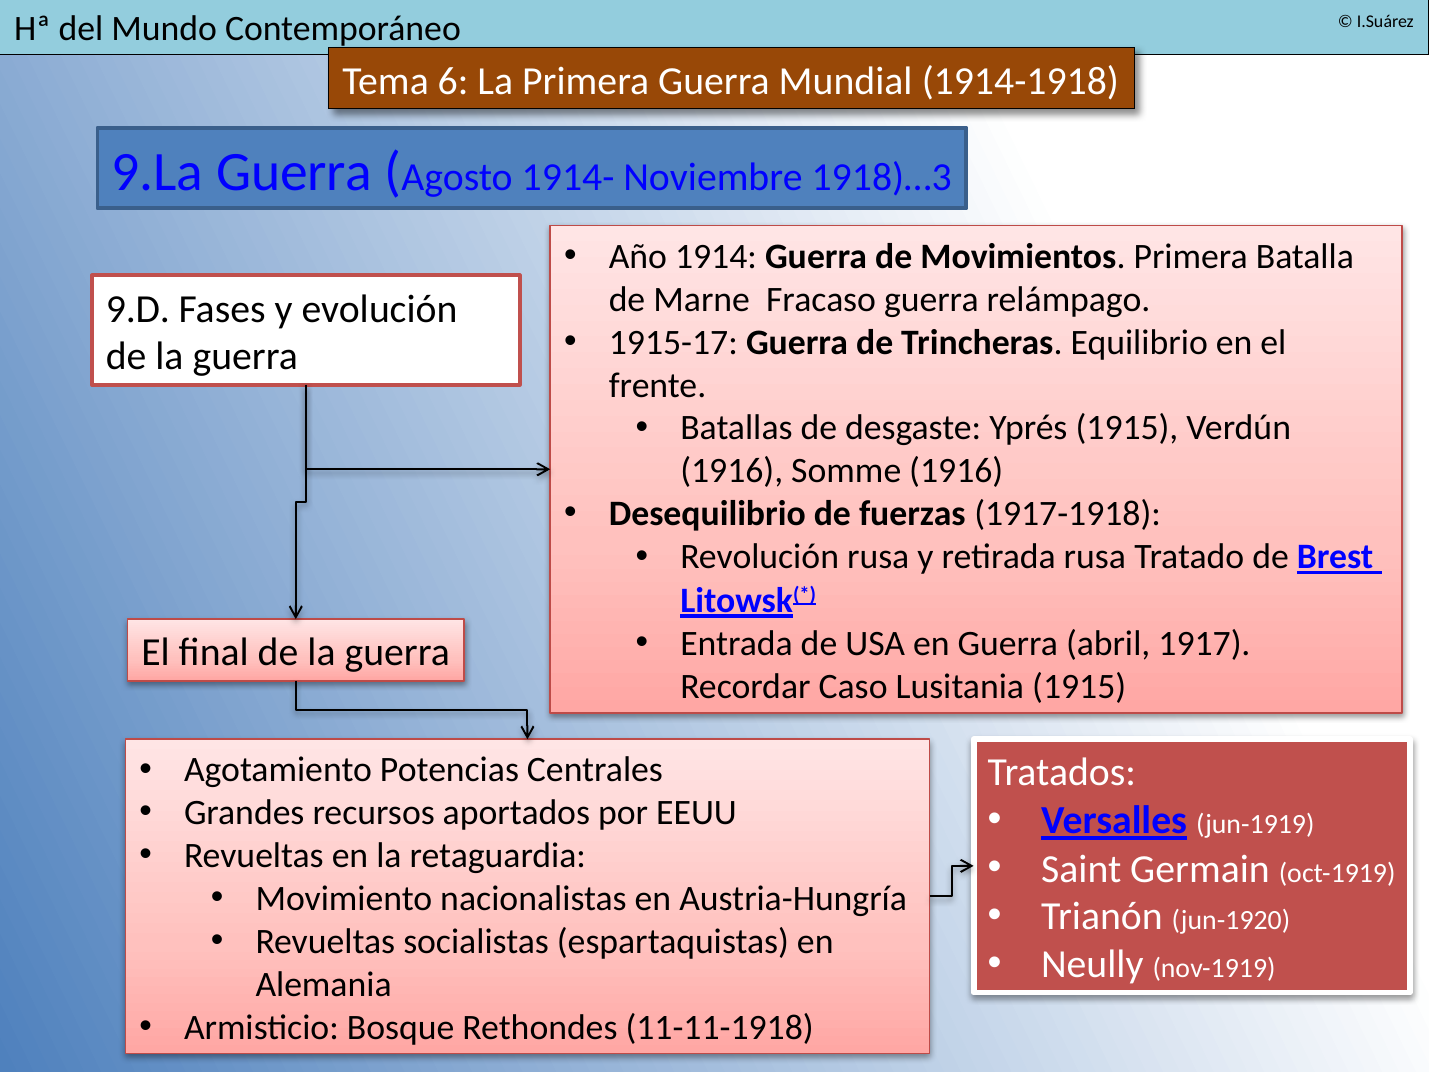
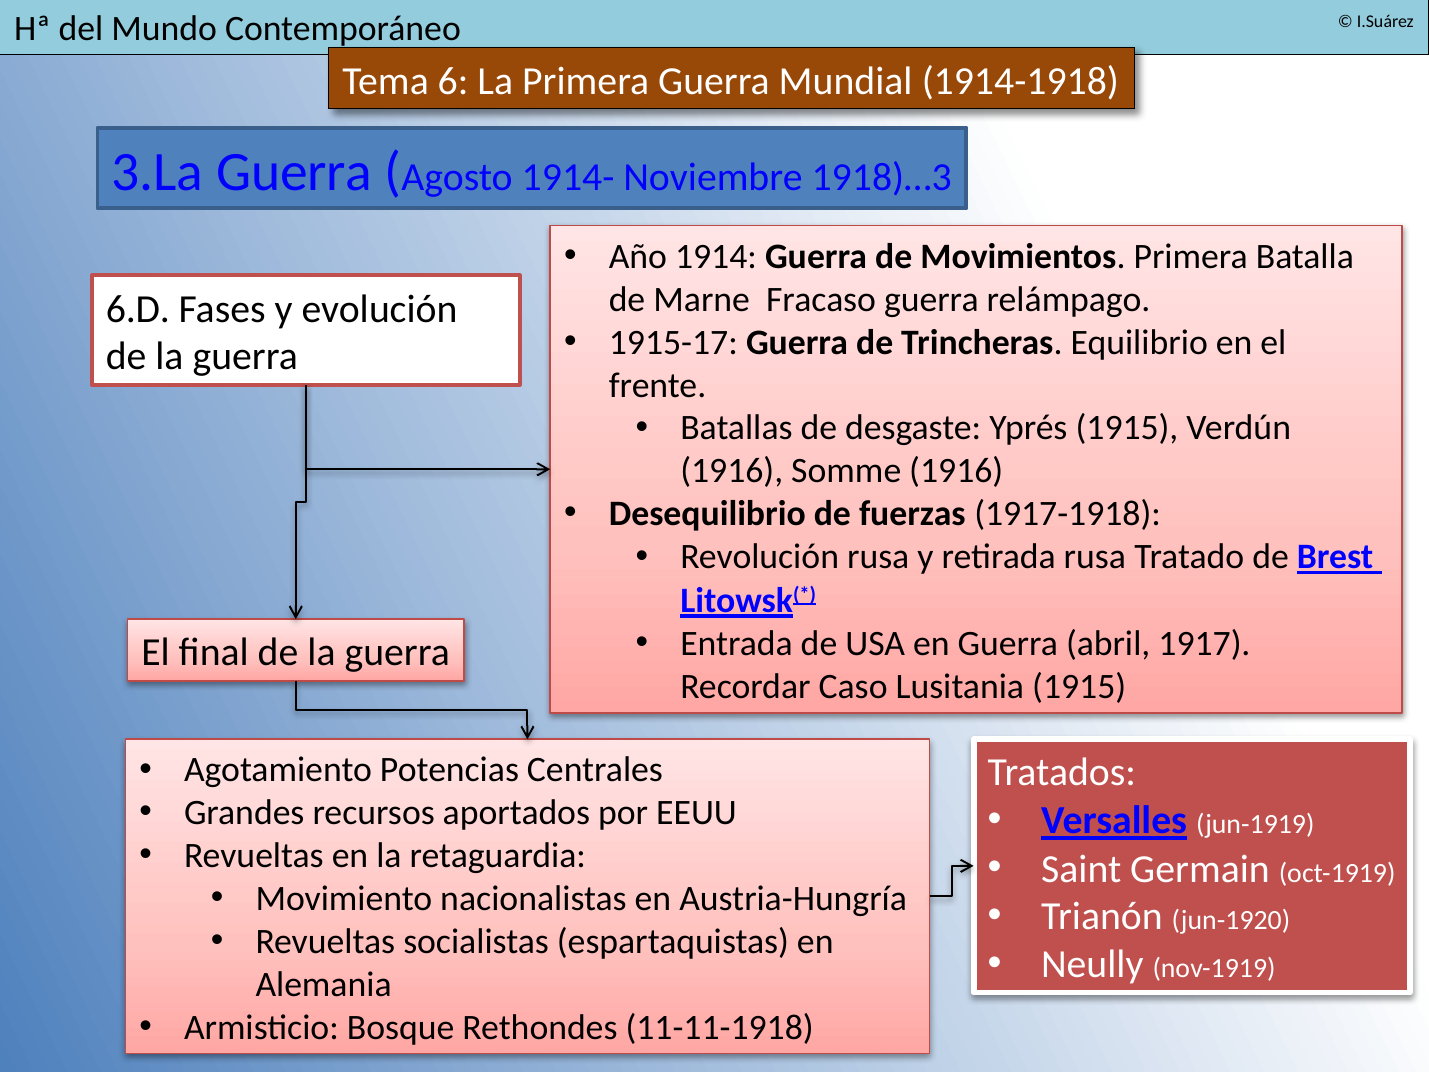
9.La: 9.La -> 3.La
9.D: 9.D -> 6.D
